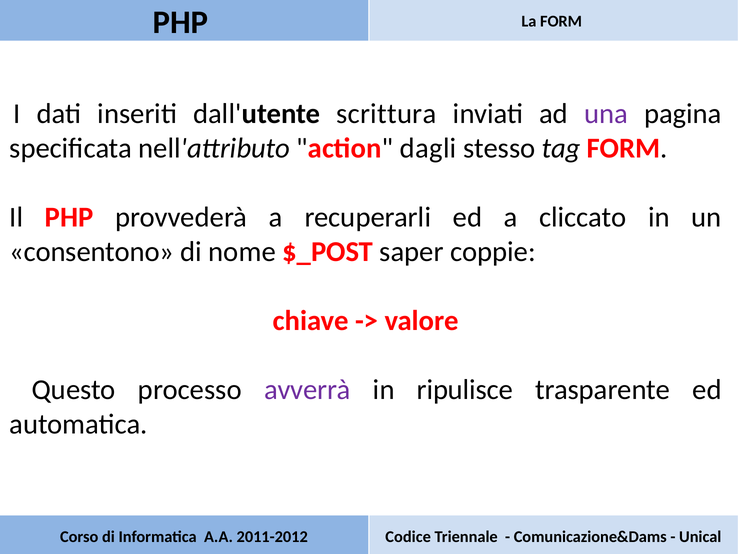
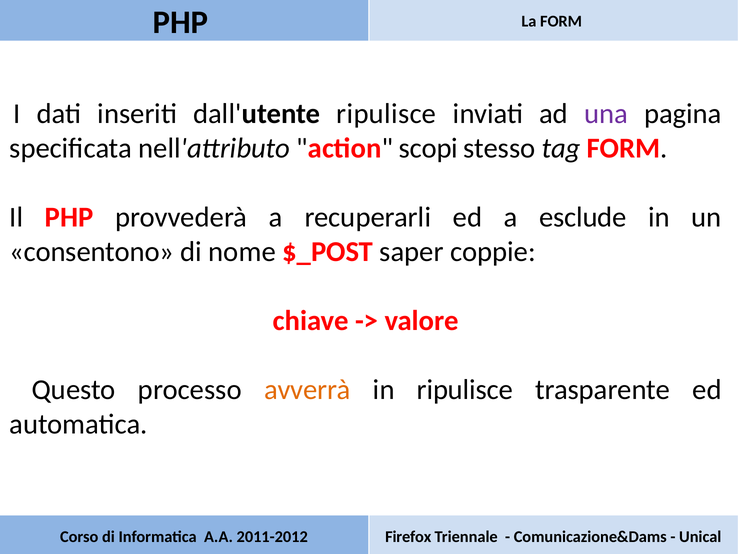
dall'utente scrittura: scrittura -> ripulisce
dagli: dagli -> scopi
cliccato: cliccato -> esclude
avverrà colour: purple -> orange
Codice: Codice -> Firefox
